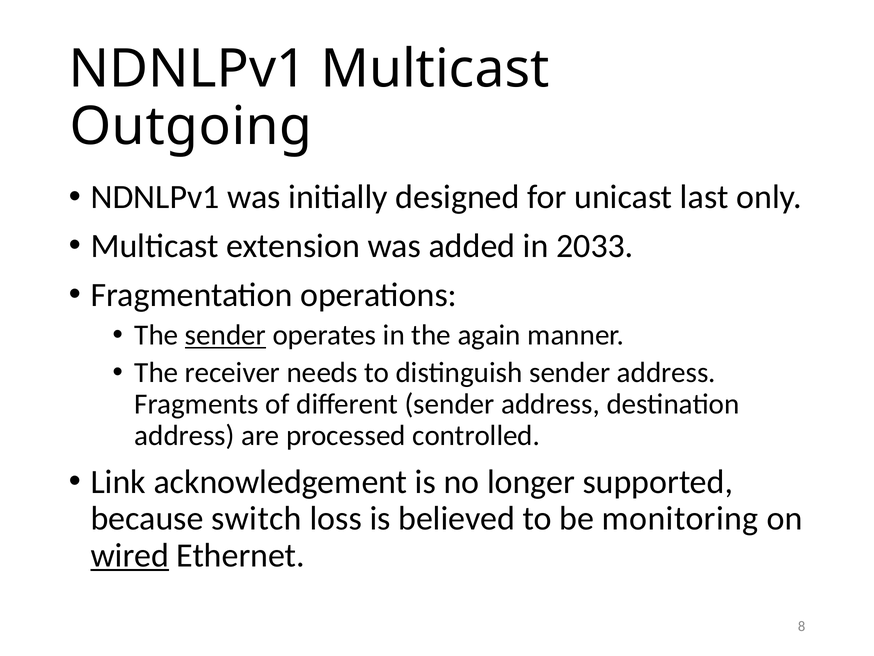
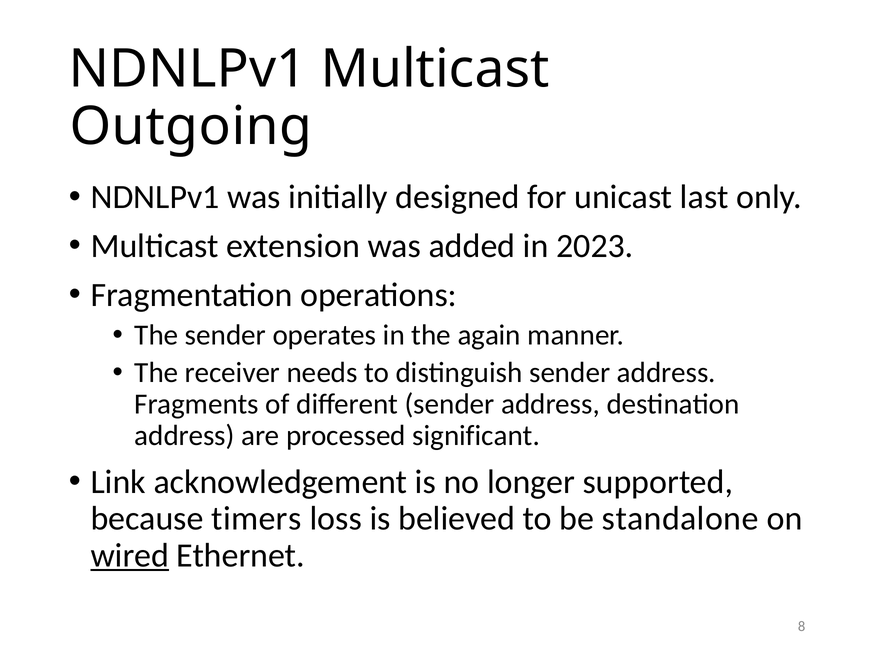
2033: 2033 -> 2023
sender at (225, 335) underline: present -> none
controlled: controlled -> significant
switch: switch -> timers
monitoring: monitoring -> standalone
